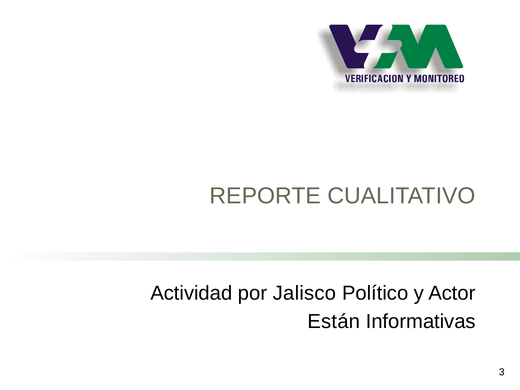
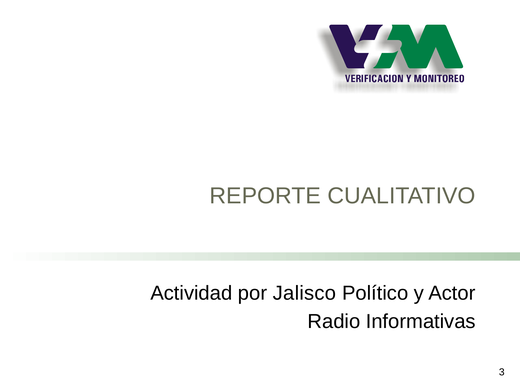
Están: Están -> Radio
